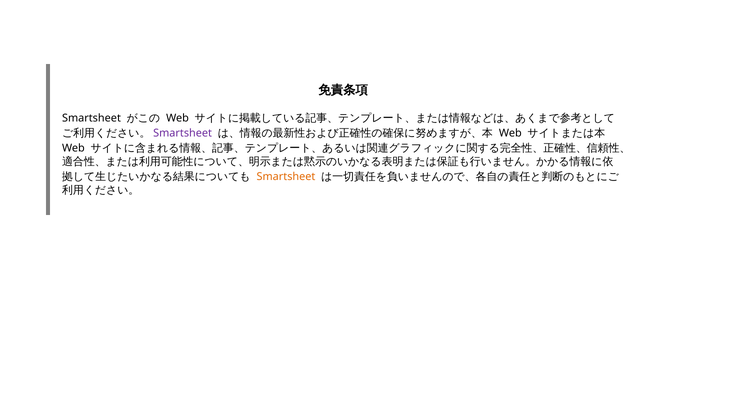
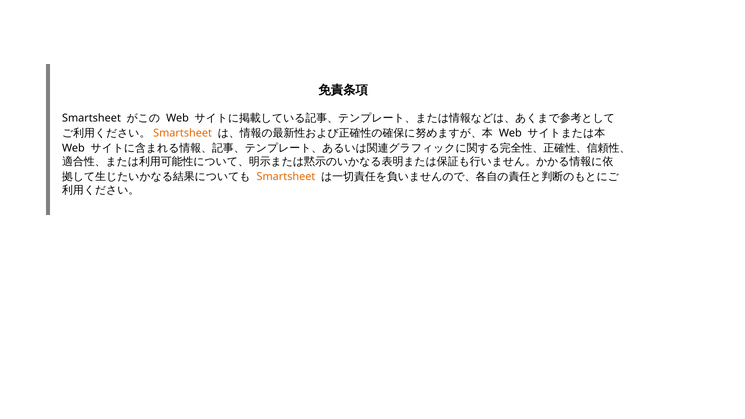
Smartsheet at (183, 133) colour: purple -> orange
